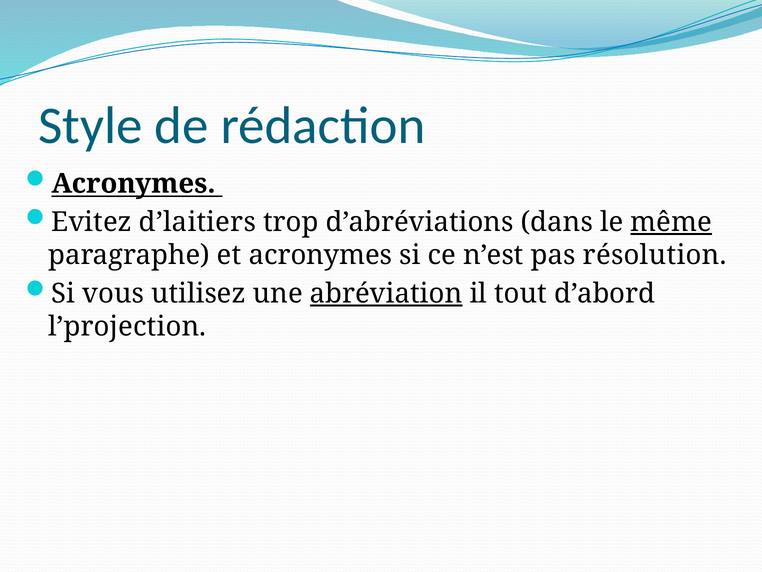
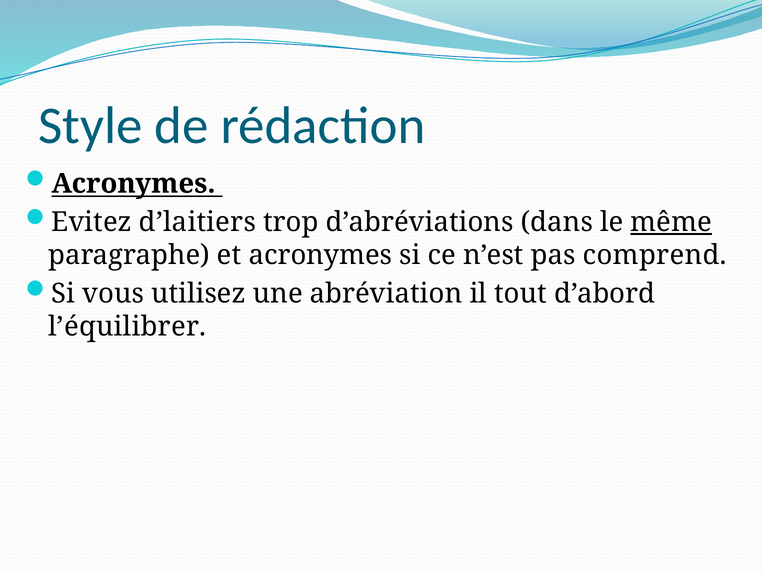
résolution: résolution -> comprend
abréviation underline: present -> none
l’projection: l’projection -> l’équilibrer
